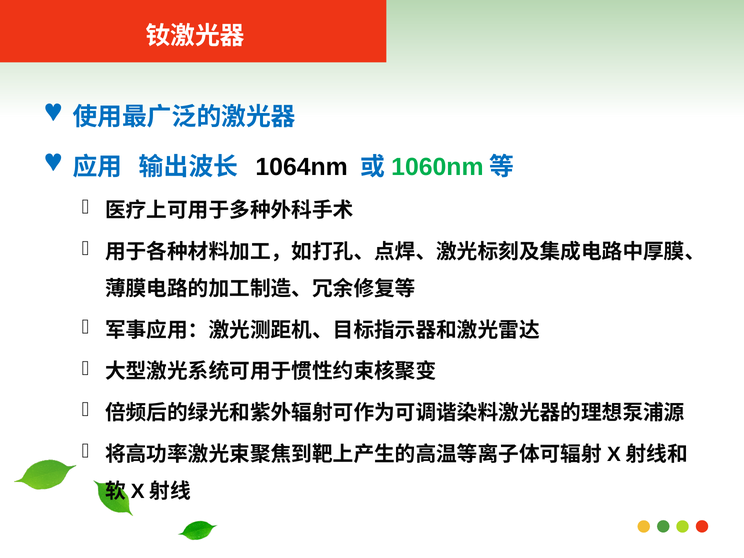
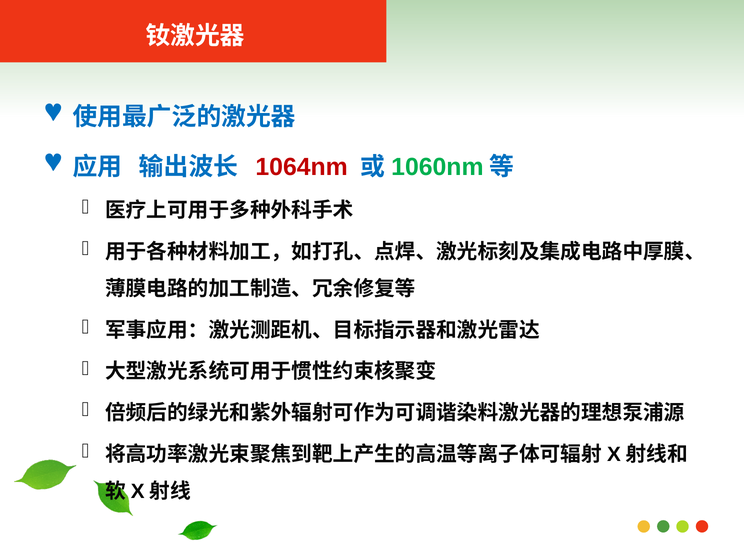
1064nm colour: black -> red
